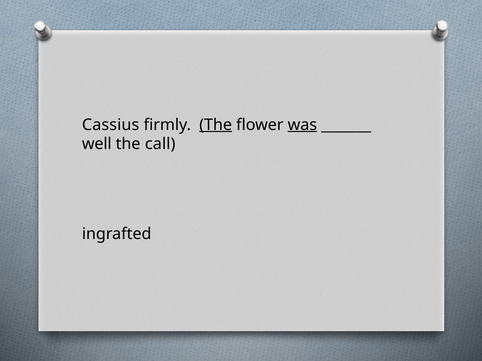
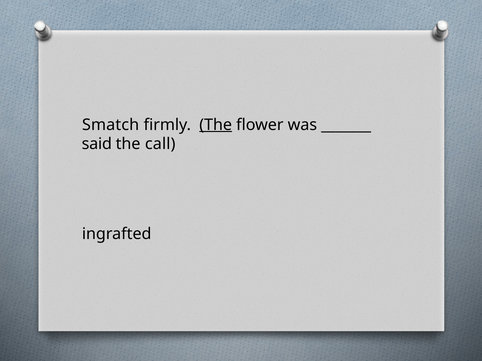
Cassius: Cassius -> Smatch
was underline: present -> none
well: well -> said
